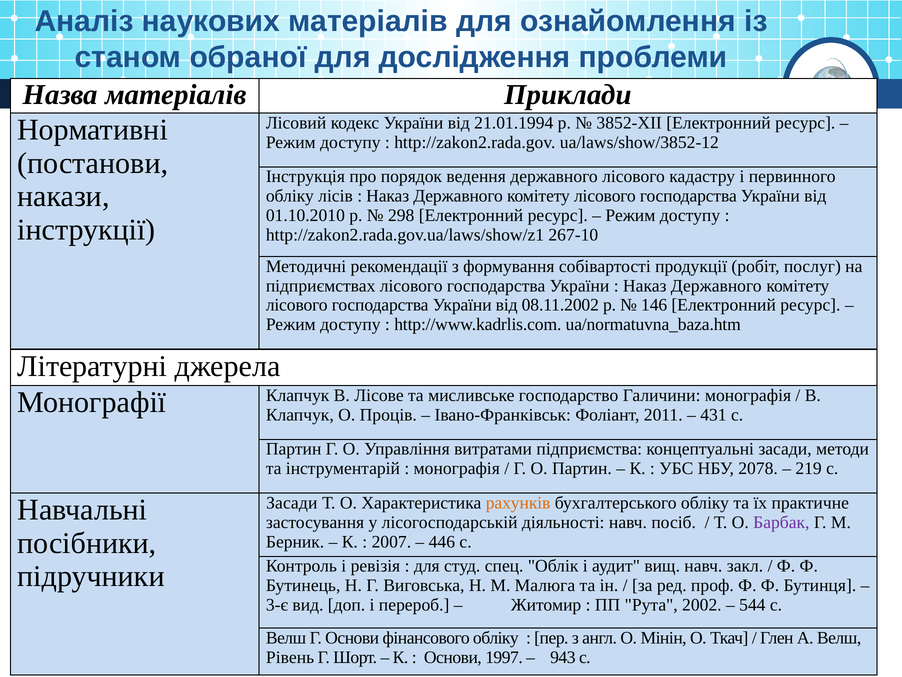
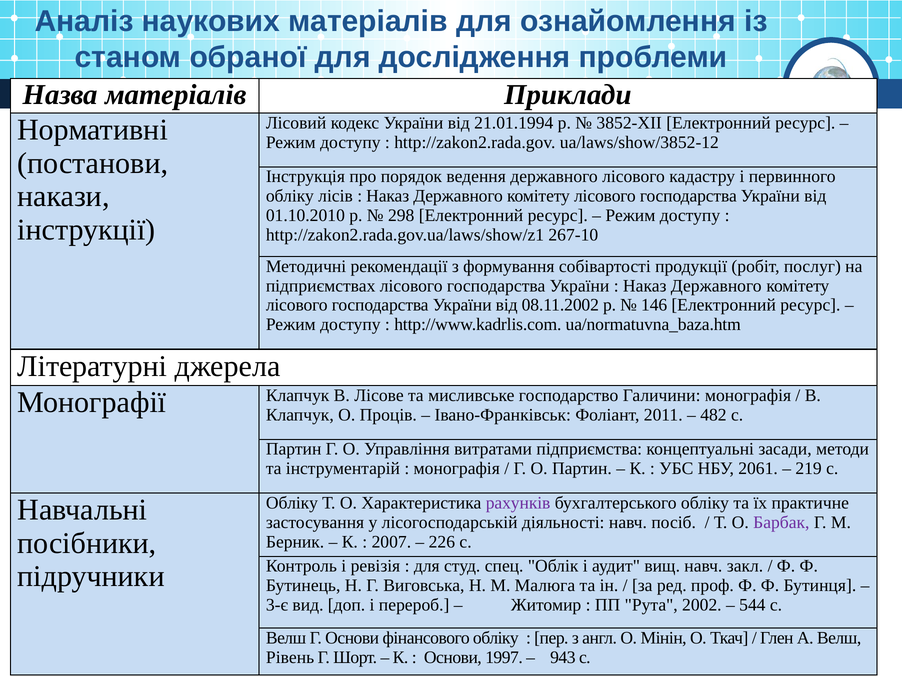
431: 431 -> 482
2078: 2078 -> 2061
Засади at (292, 503): Засади -> Обліку
рахунків colour: orange -> purple
446: 446 -> 226
